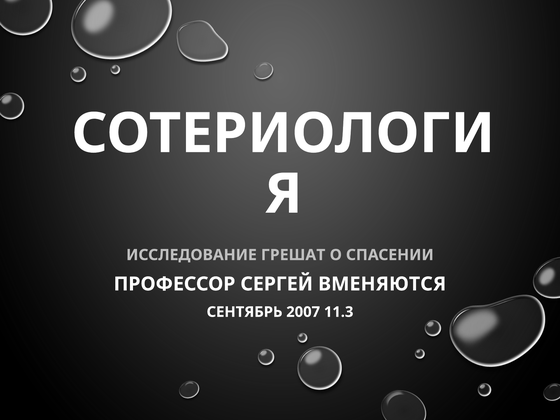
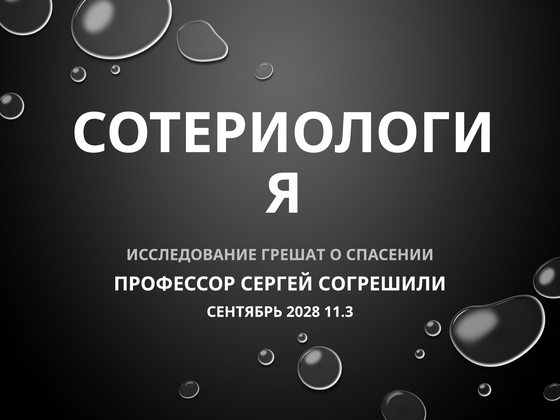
ВМЕНЯЮТСЯ: ВМЕНЯЮТСЯ -> СОГРЕШИЛИ
2007: 2007 -> 2028
